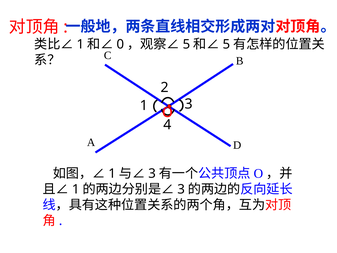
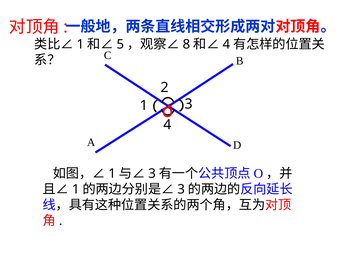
0: 0 -> 5
5 at (186, 44): 5 -> 8
5 at (226, 44): 5 -> 4
